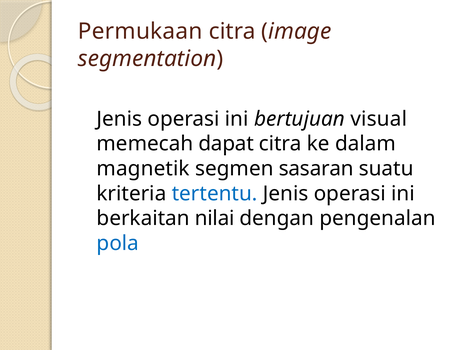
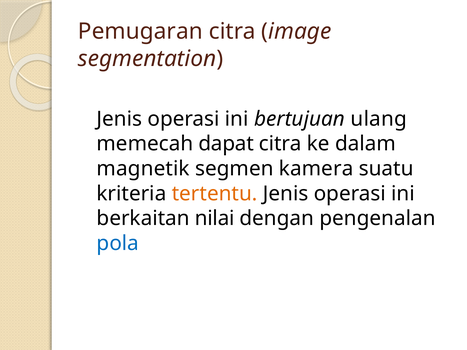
Permukaan: Permukaan -> Pemugaran
visual: visual -> ulang
sasaran: sasaran -> kamera
tertentu colour: blue -> orange
